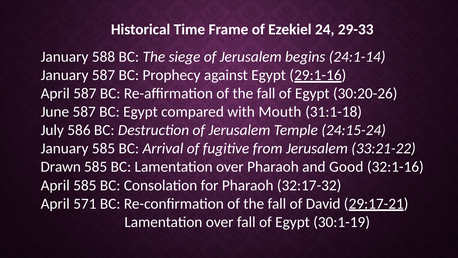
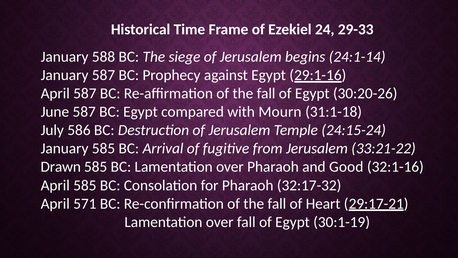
Mouth: Mouth -> Mourn
David: David -> Heart
